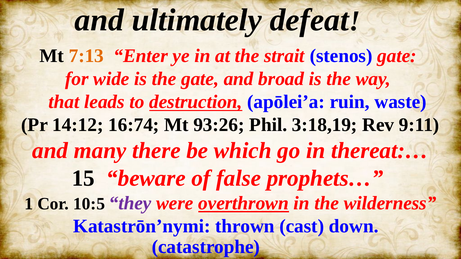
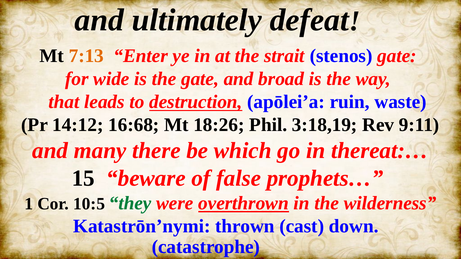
16:74: 16:74 -> 16:68
93:26: 93:26 -> 18:26
they colour: purple -> green
